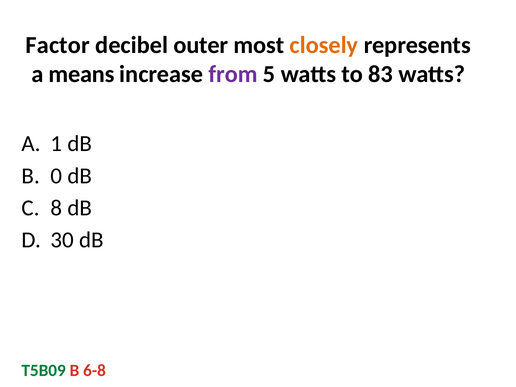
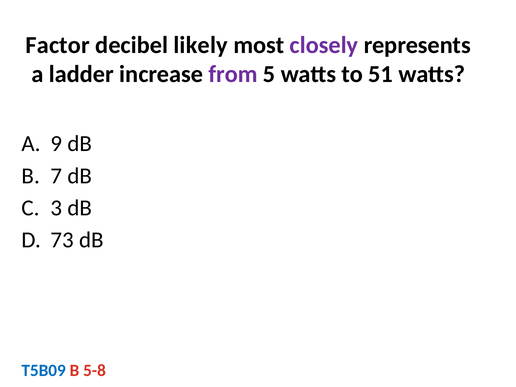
outer: outer -> likely
closely colour: orange -> purple
means: means -> ladder
83: 83 -> 51
1: 1 -> 9
0: 0 -> 7
8: 8 -> 3
30: 30 -> 73
T5B09 colour: green -> blue
6-8: 6-8 -> 5-8
